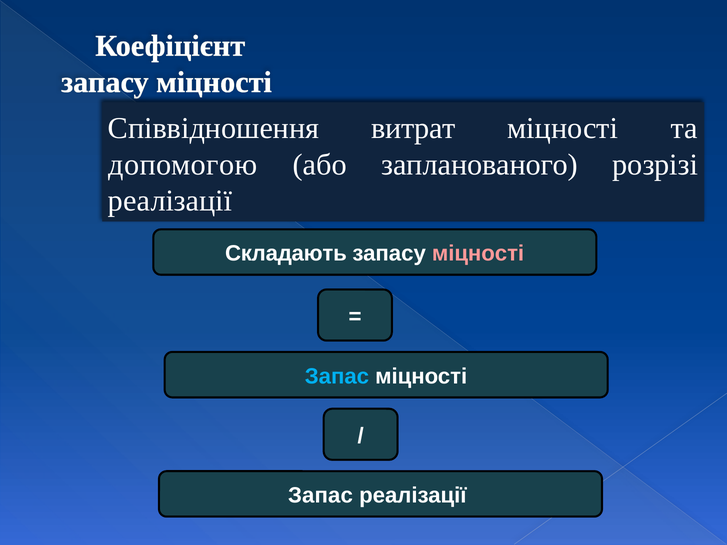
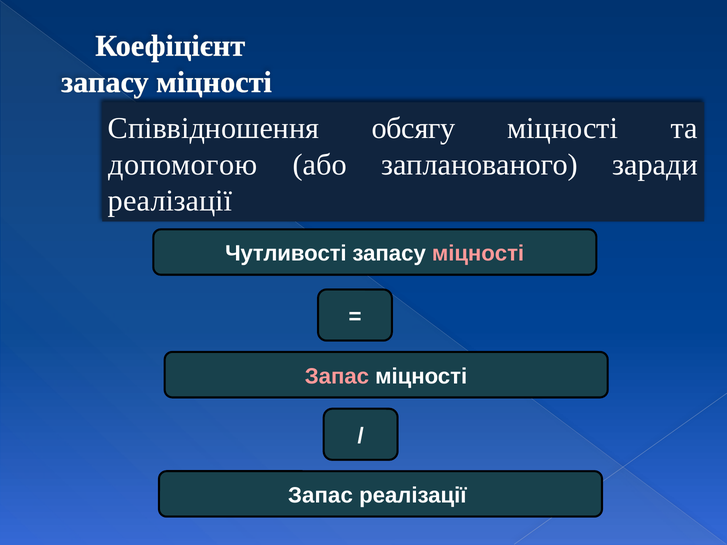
витрат: витрат -> обсягу
розрізі: розрізі -> заради
Складають: Складають -> Чутливості
Запас at (337, 376) colour: light blue -> pink
